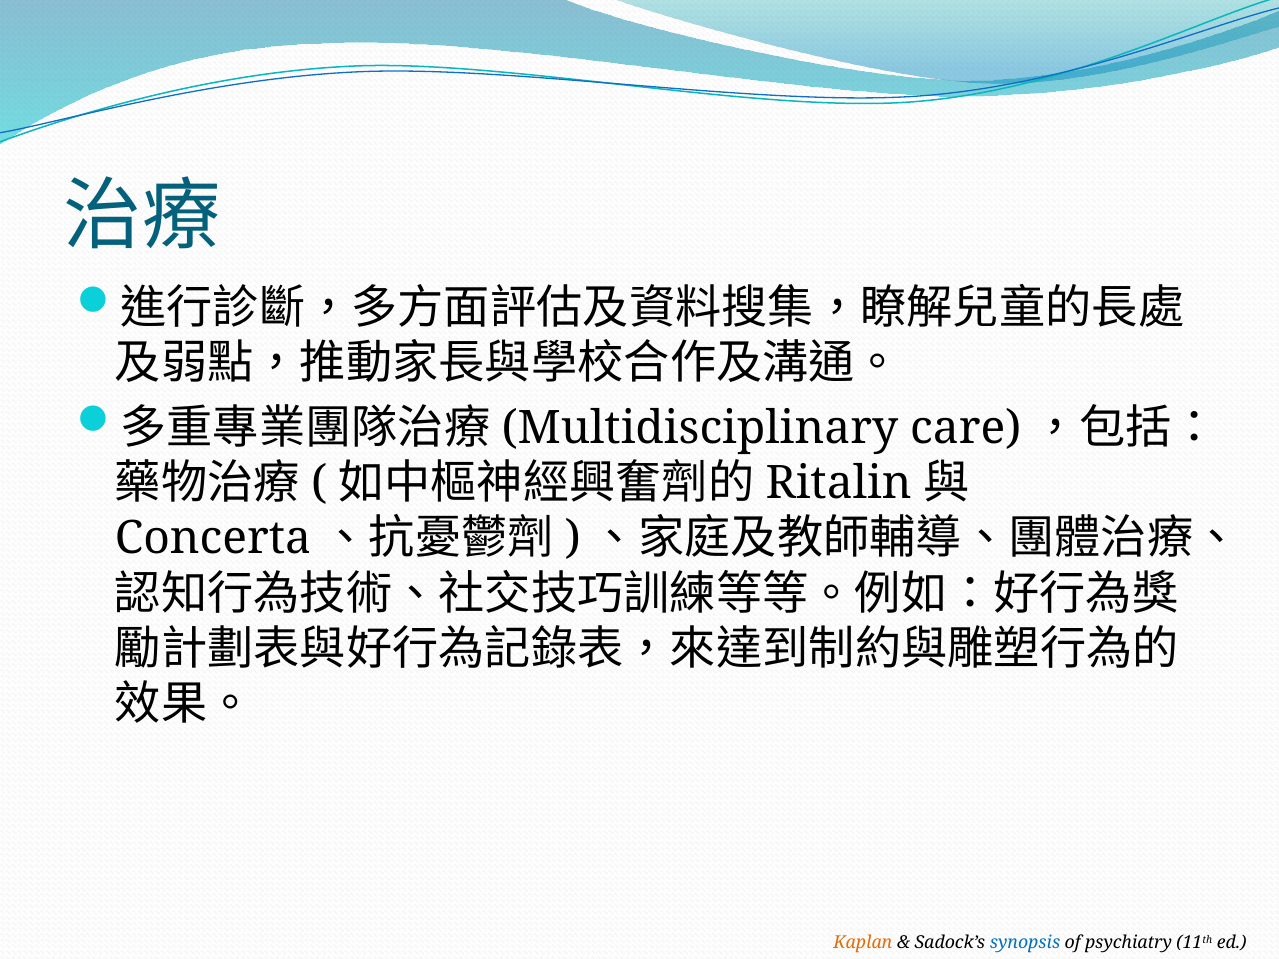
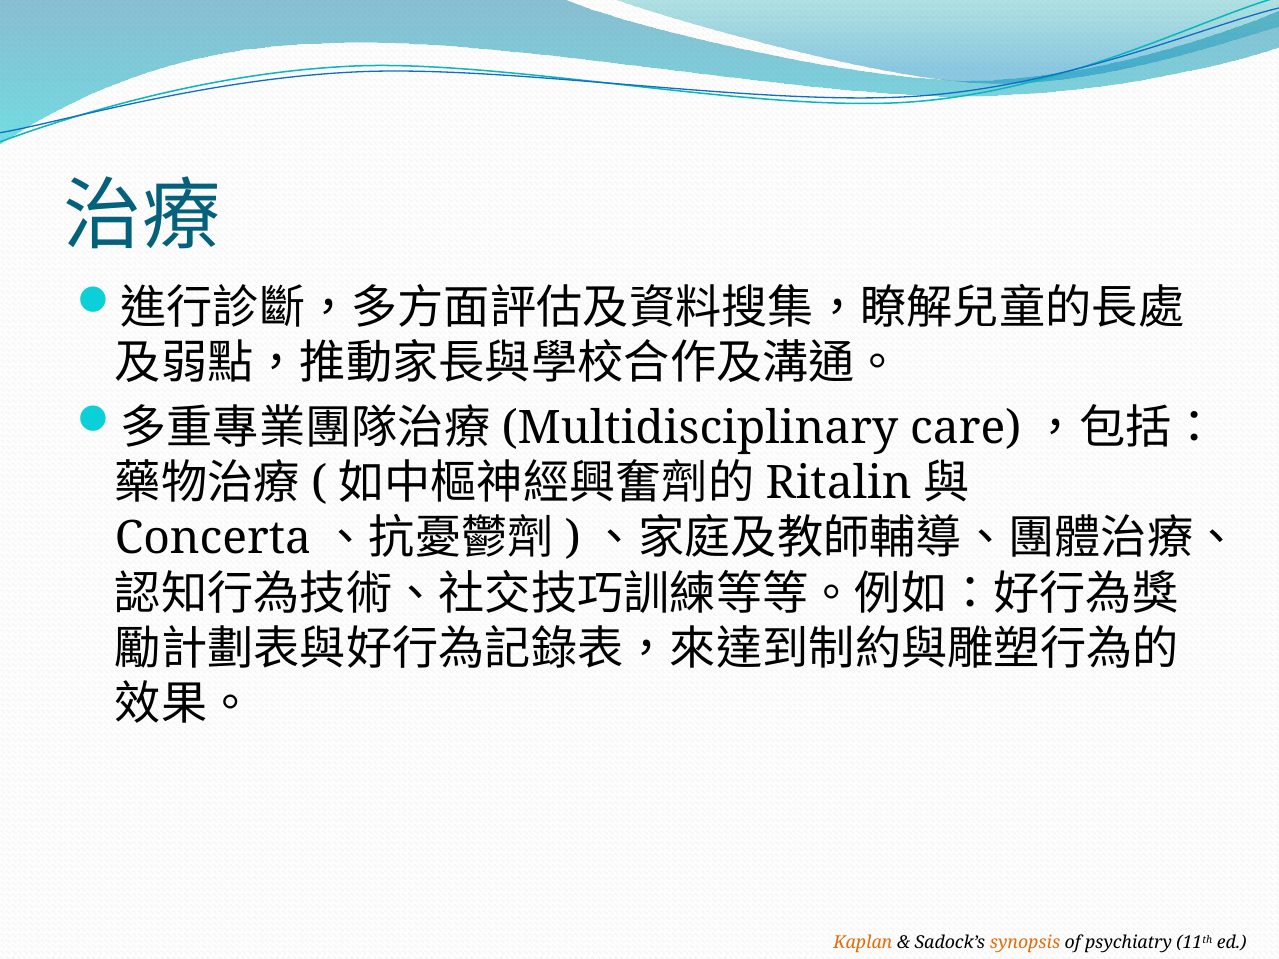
synopsis colour: blue -> orange
